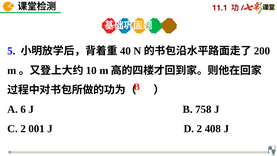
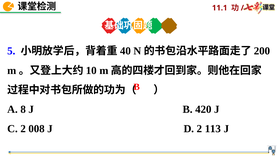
6: 6 -> 8
758: 758 -> 420
001: 001 -> 008
408: 408 -> 113
